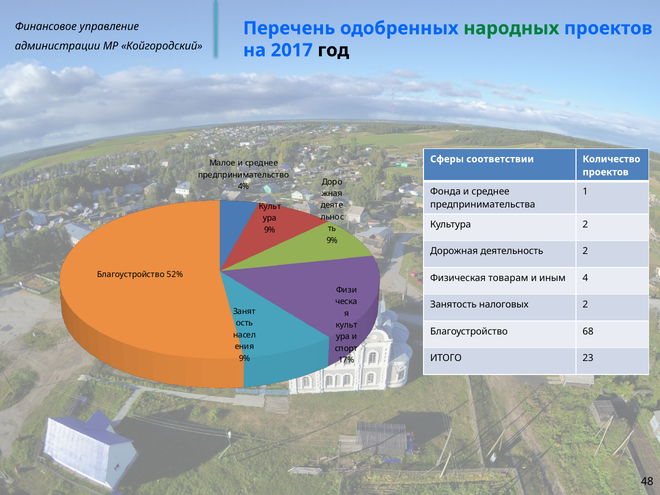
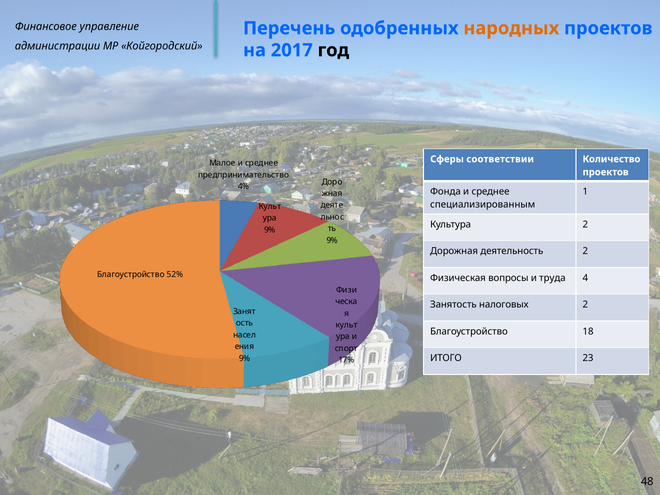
народных colour: green -> orange
предпринимательства: предпринимательства -> специализированным
товарам: товарам -> вопросы
иным: иным -> труда
68: 68 -> 18
